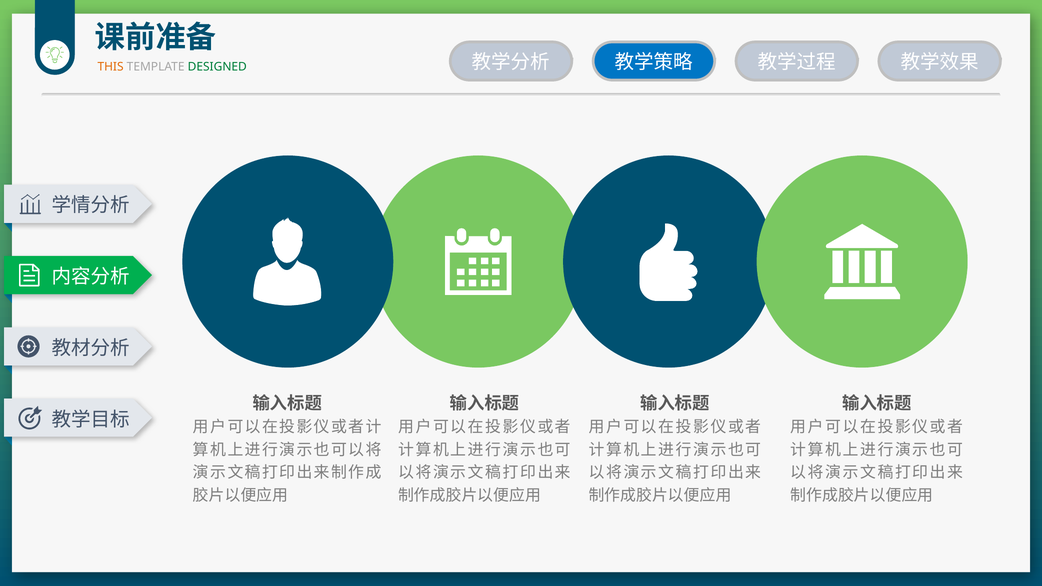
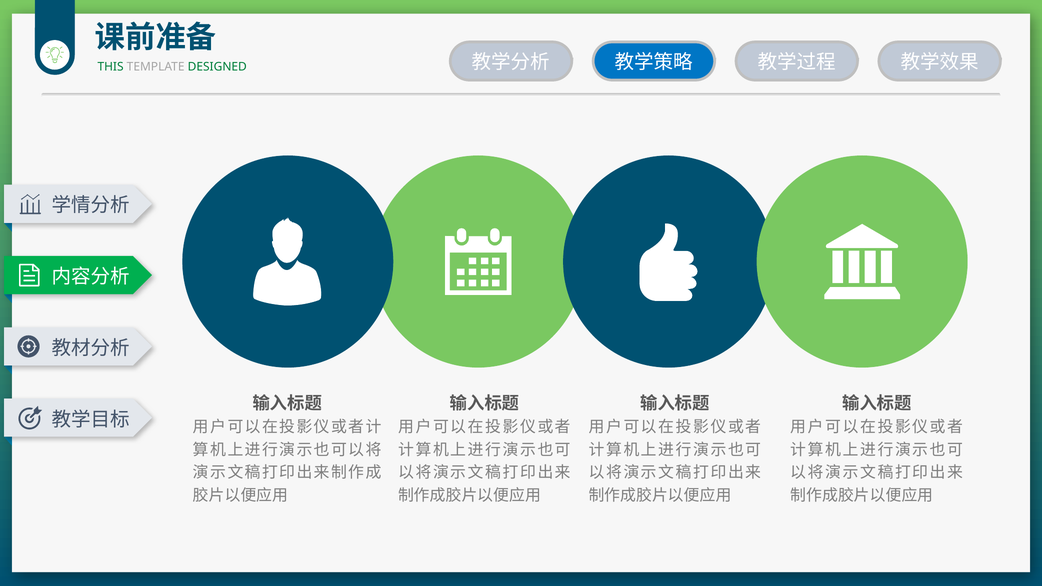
THIS colour: orange -> green
